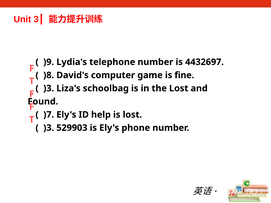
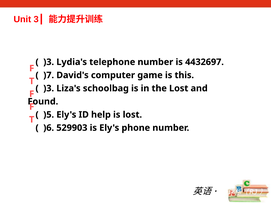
)9 at (49, 62): )9 -> )3
)8: )8 -> )7
fine: fine -> this
)7: )7 -> )5
)3 at (49, 128): )3 -> )6
